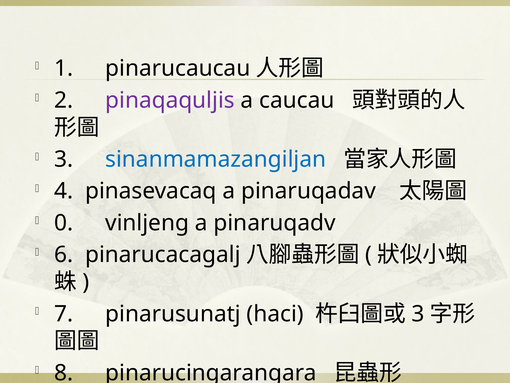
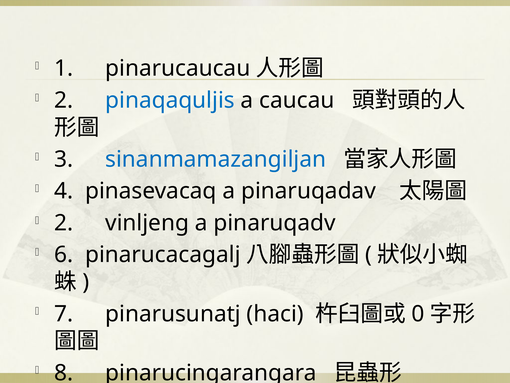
pinaqaquljis colour: purple -> blue
0 at (64, 223): 0 -> 2
3 at (418, 313): 3 -> 0
